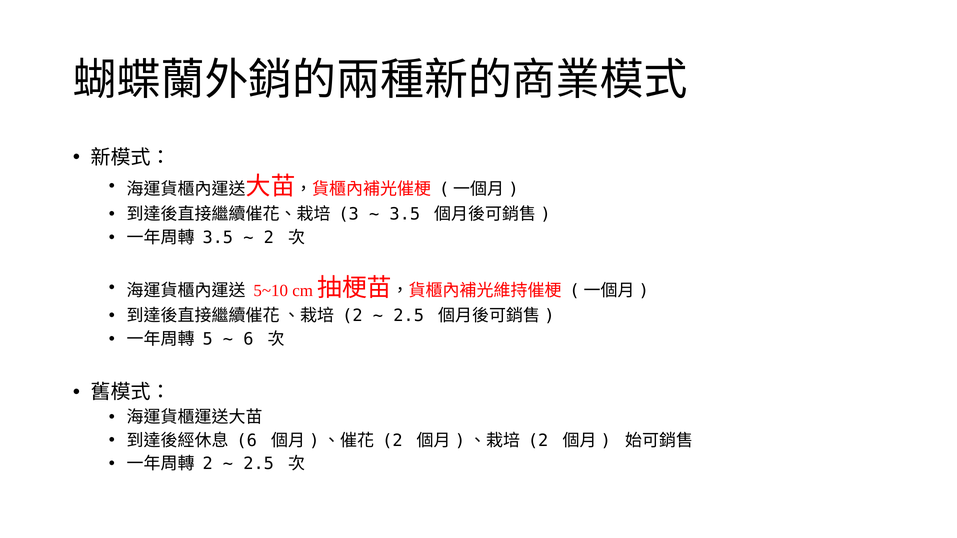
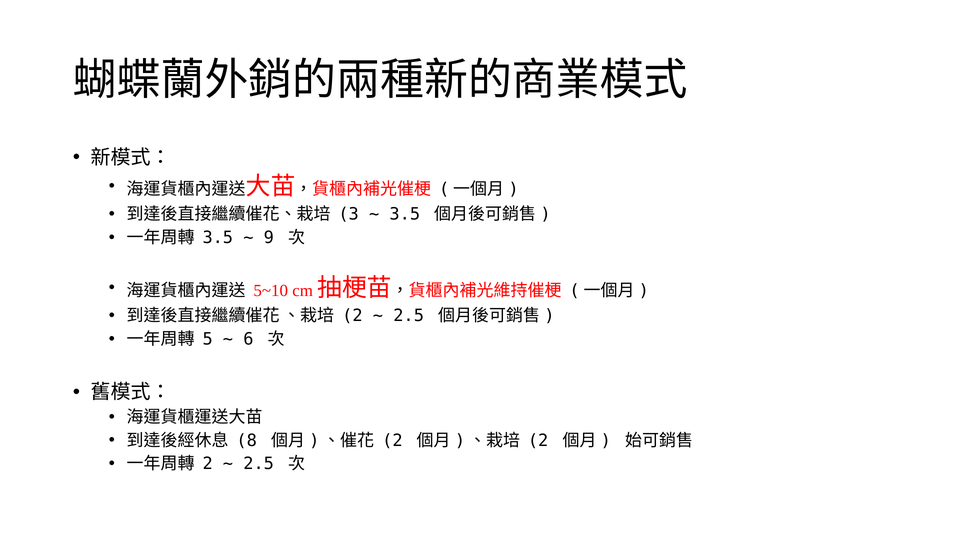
2 at (269, 238): 2 -> 9
6 at (247, 441): 6 -> 8
